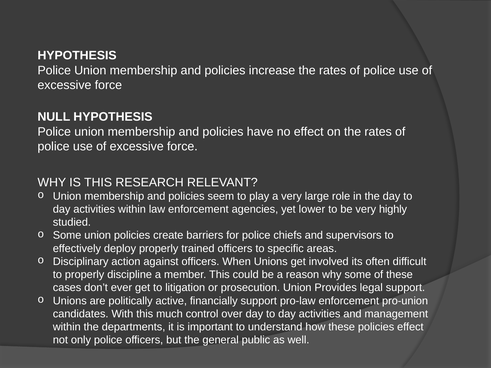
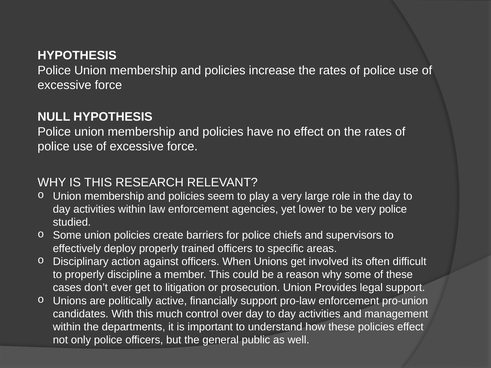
very highly: highly -> police
